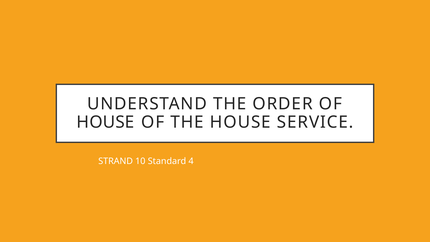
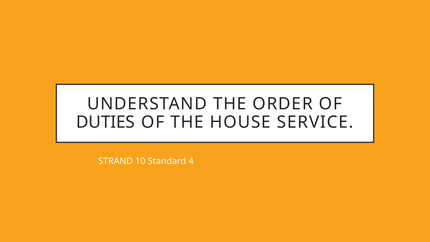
HOUSE at (106, 122): HOUSE -> DUTIES
